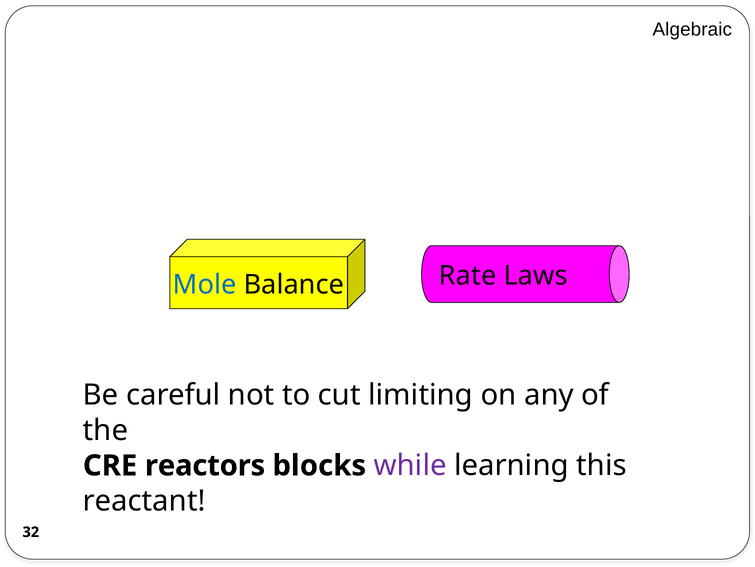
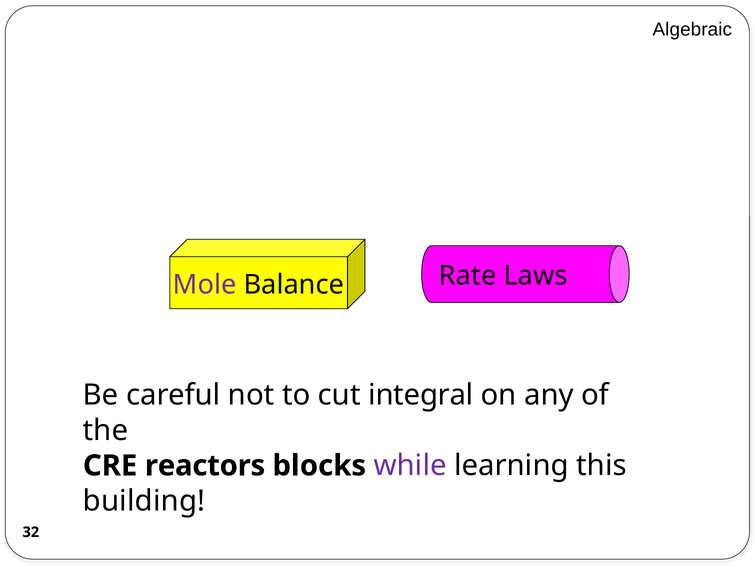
Mole colour: blue -> purple
limiting: limiting -> integral
reactant: reactant -> building
